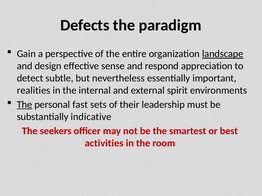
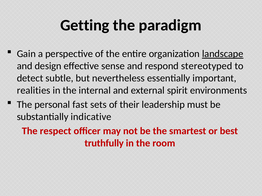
Defects: Defects -> Getting
appreciation: appreciation -> stereotyped
The at (24, 105) underline: present -> none
seekers: seekers -> respect
activities: activities -> truthfully
